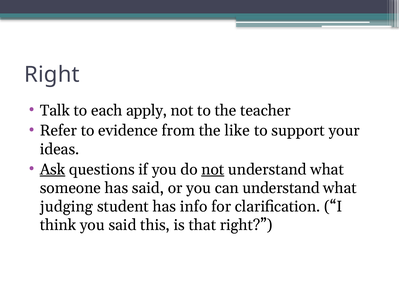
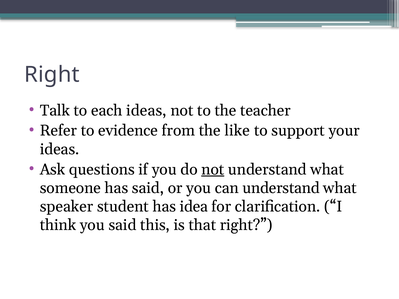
each apply: apply -> ideas
Ask underline: present -> none
judging: judging -> speaker
info: info -> idea
